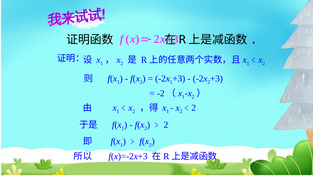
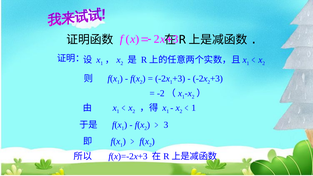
2 at (194, 108): 2 -> 1
2 at (166, 125): 2 -> 3
